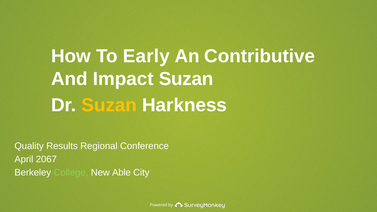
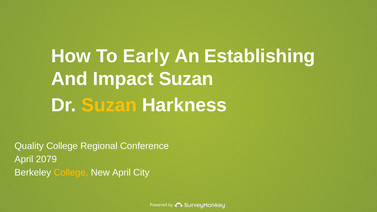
Contributive: Contributive -> Establishing
Quality Results: Results -> College
2067: 2067 -> 2079
College at (71, 173) colour: light green -> yellow
New Able: Able -> April
